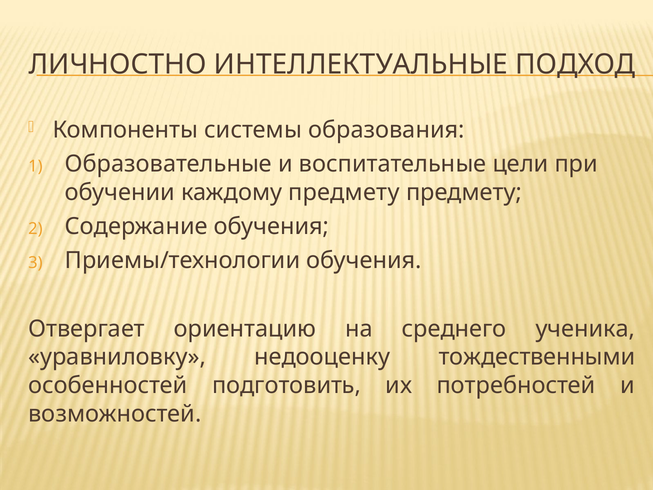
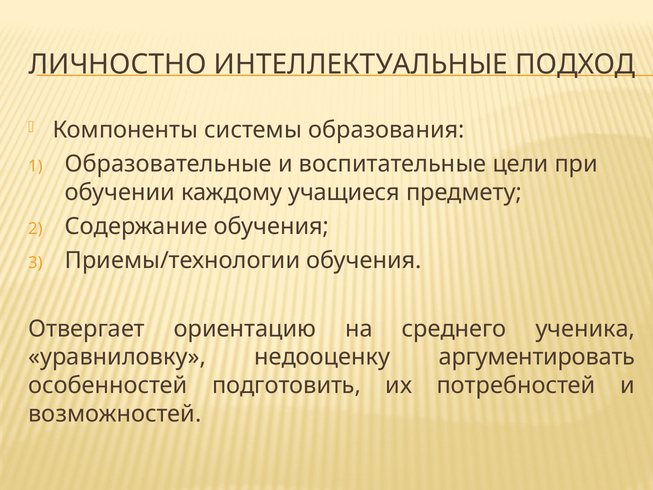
каждому предмету: предмету -> учащиеся
тождественными: тождественными -> аргументировать
